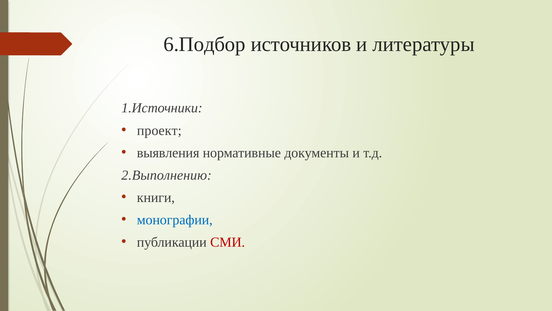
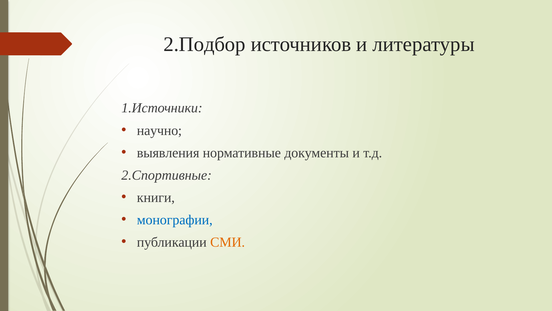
6.Подбор: 6.Подбор -> 2.Подбор
проект: проект -> научно
2.Выполнению: 2.Выполнению -> 2.Спортивные
СМИ colour: red -> orange
